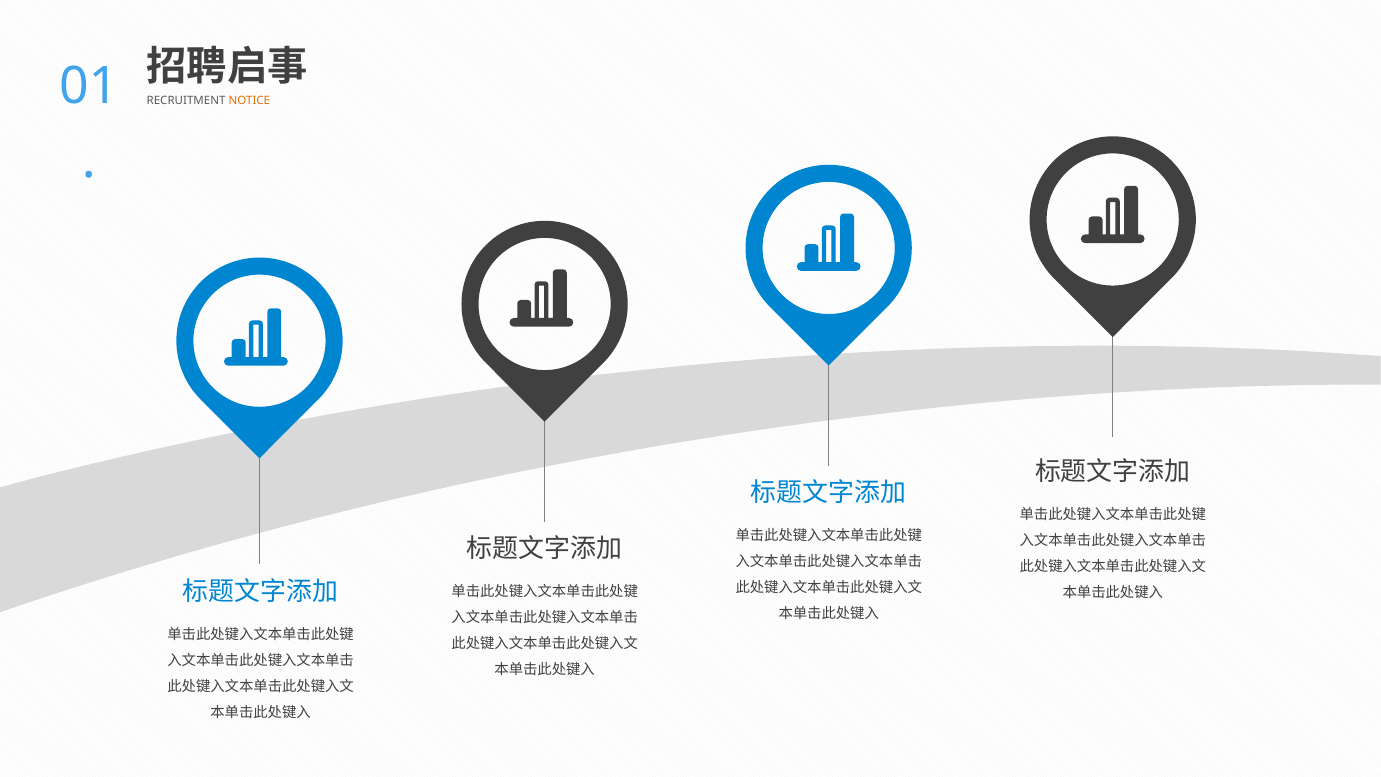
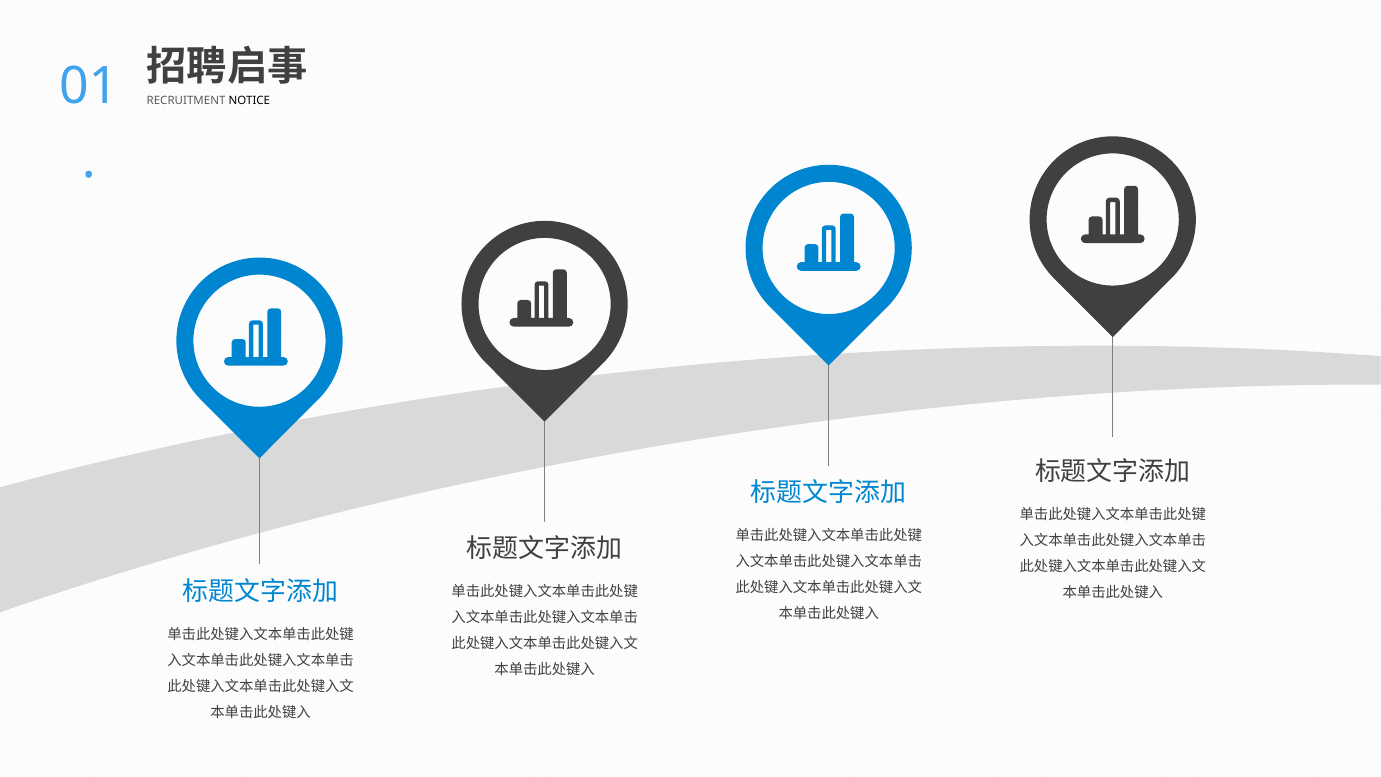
NOTICE colour: orange -> black
